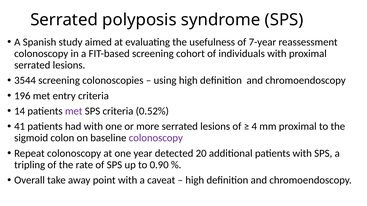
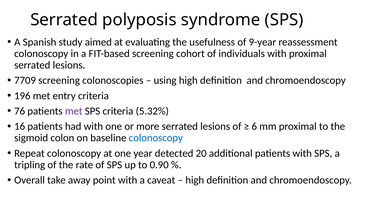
7-year: 7-year -> 9-year
3544: 3544 -> 7709
14: 14 -> 76
0.52%: 0.52% -> 5.32%
41: 41 -> 16
4: 4 -> 6
colonoscopy at (156, 138) colour: purple -> blue
